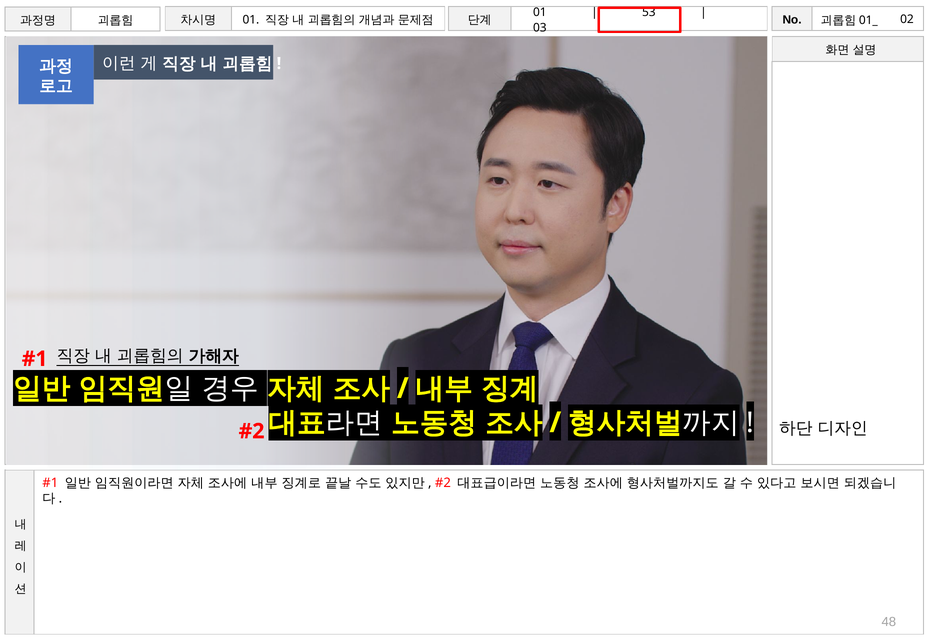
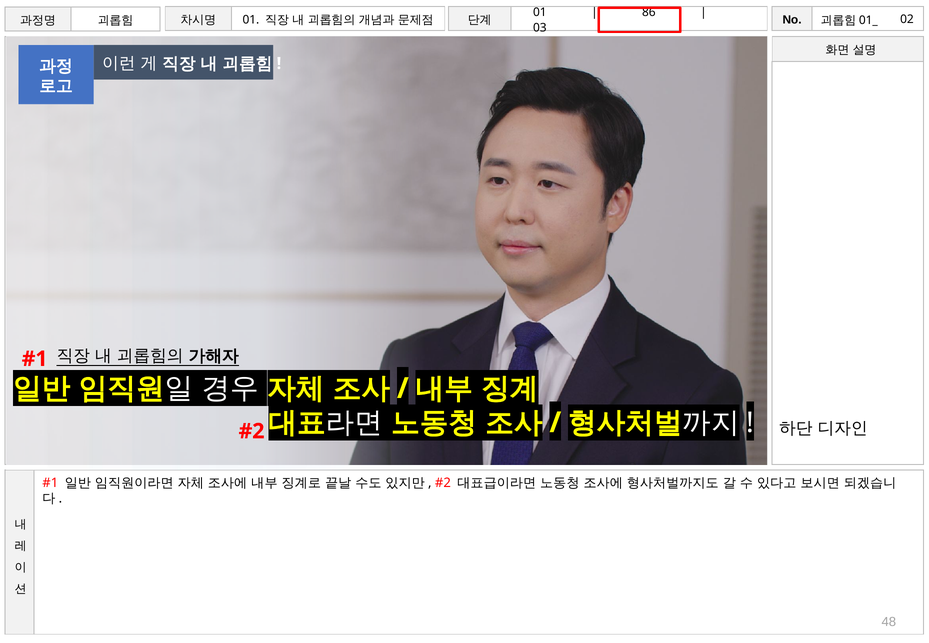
53: 53 -> 86
